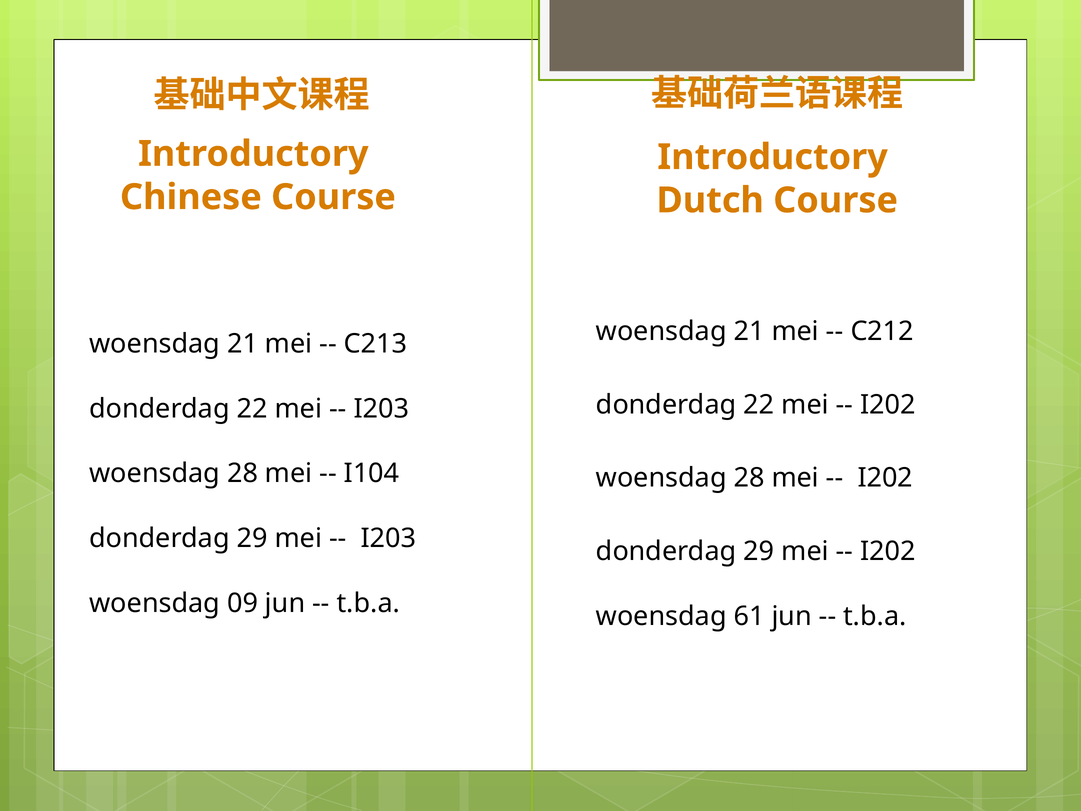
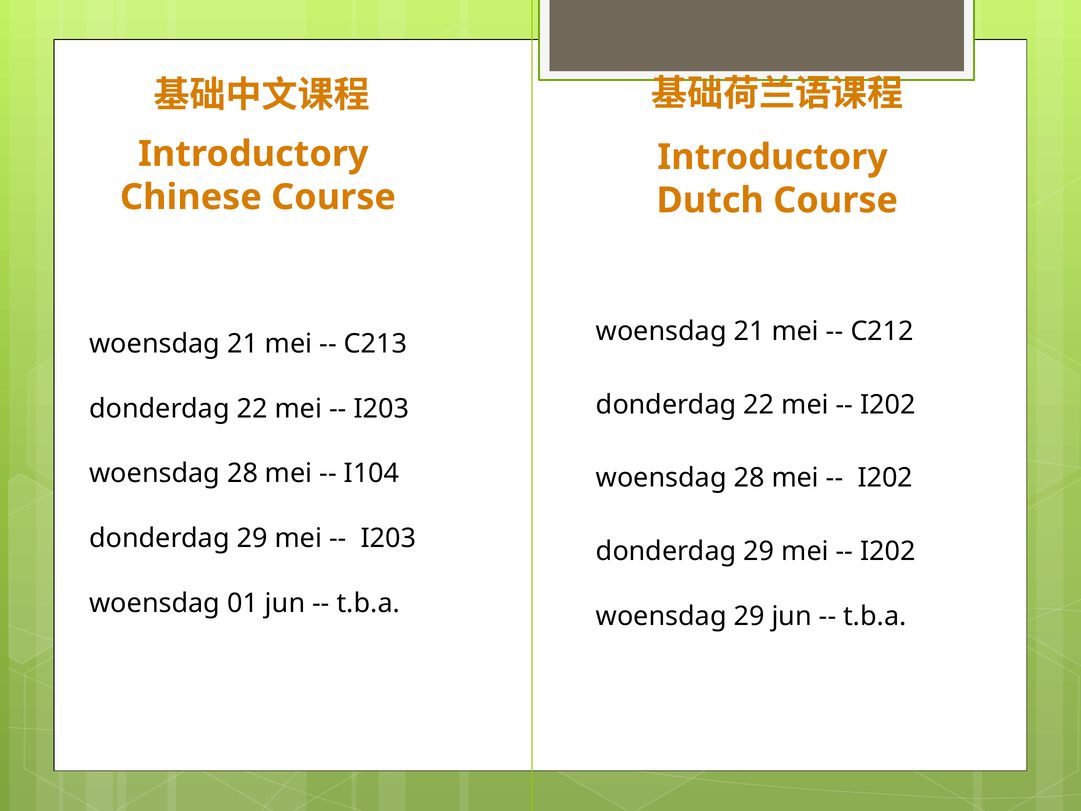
09: 09 -> 01
woensdag 61: 61 -> 29
